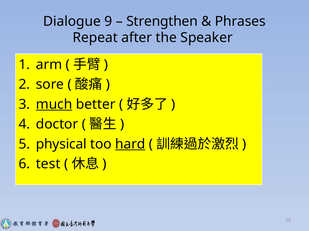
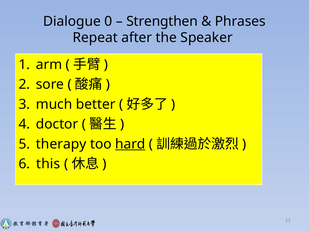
9: 9 -> 0
much underline: present -> none
physical: physical -> therapy
test: test -> this
